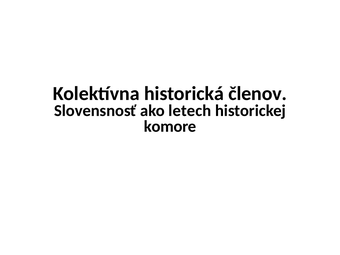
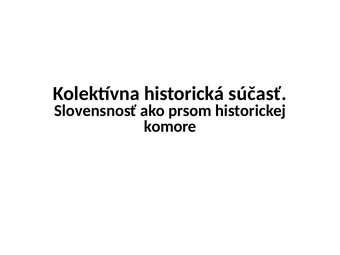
členov: členov -> súčasť
letech: letech -> prsom
